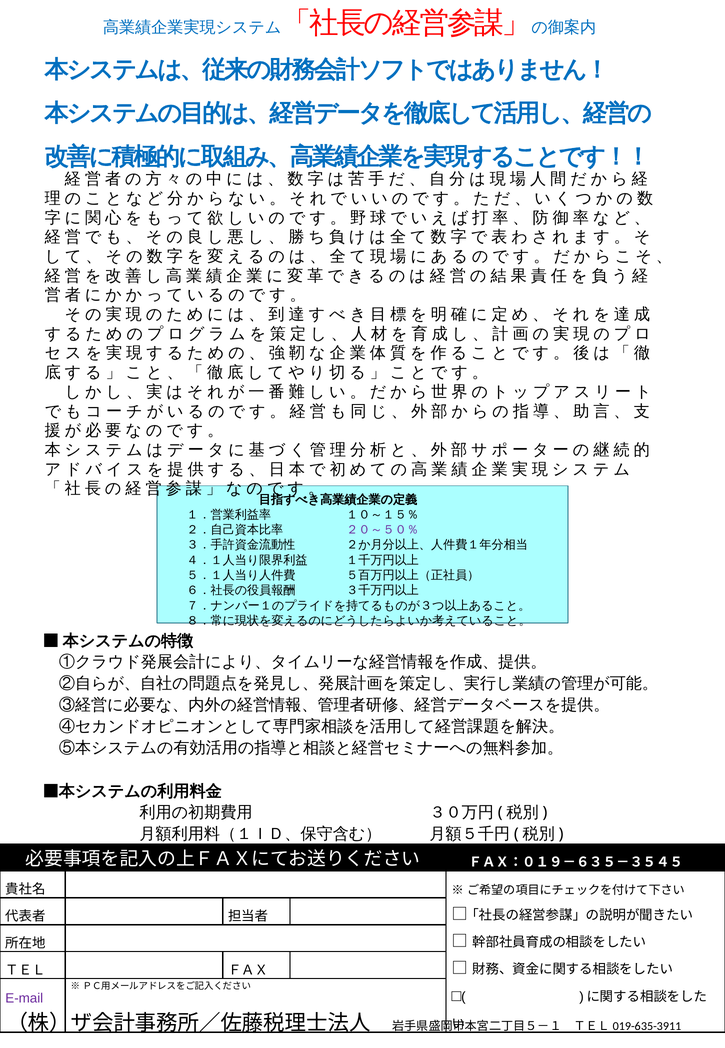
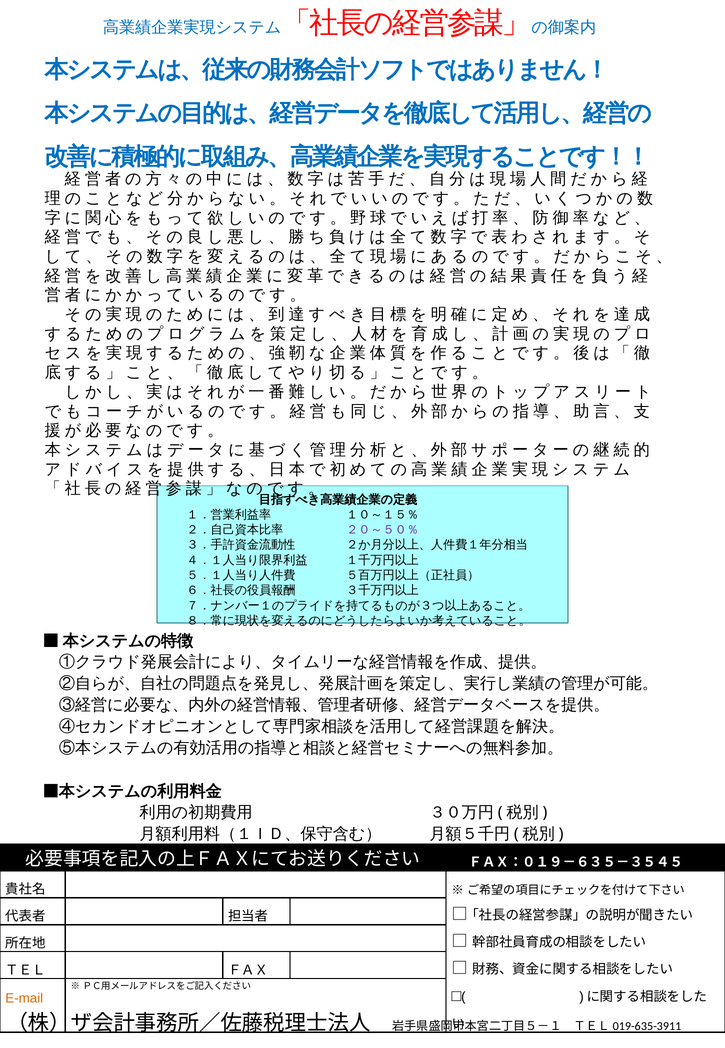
E-mail colour: purple -> orange
